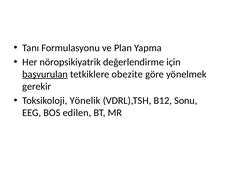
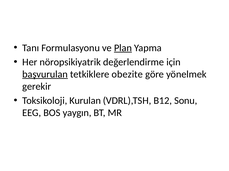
Plan underline: none -> present
Yönelik: Yönelik -> Kurulan
edilen: edilen -> yaygın
